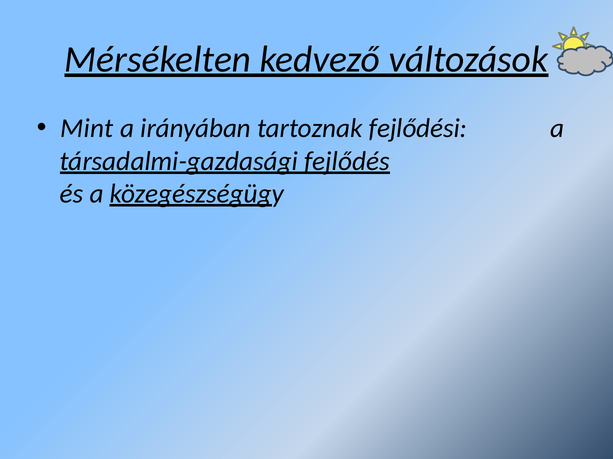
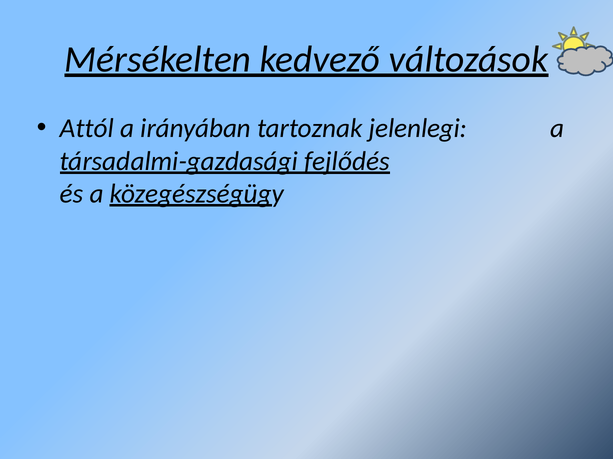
Mint: Mint -> Attól
fejlődési: fejlődési -> jelenlegi
